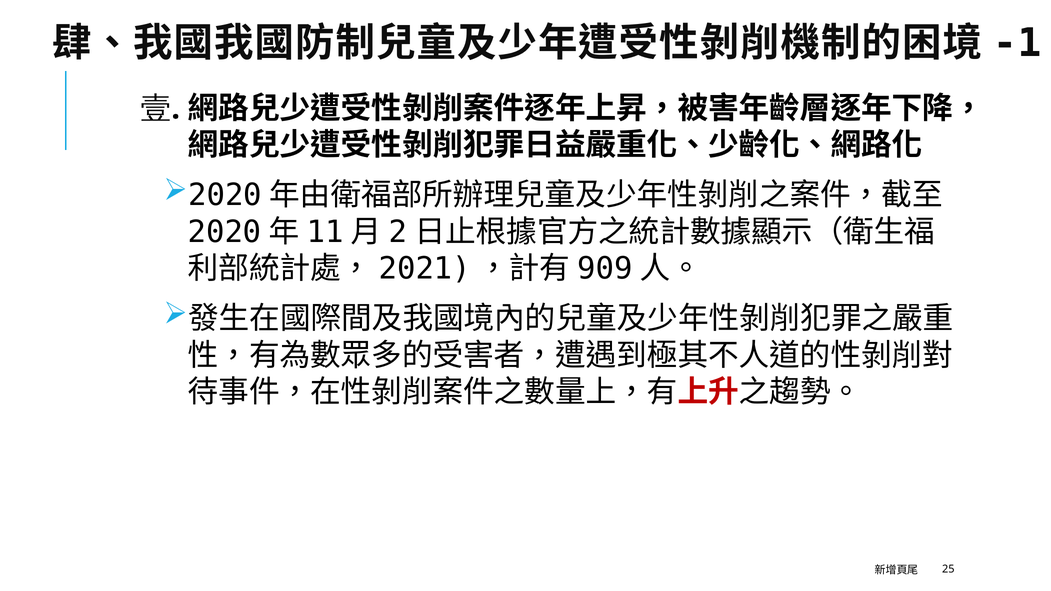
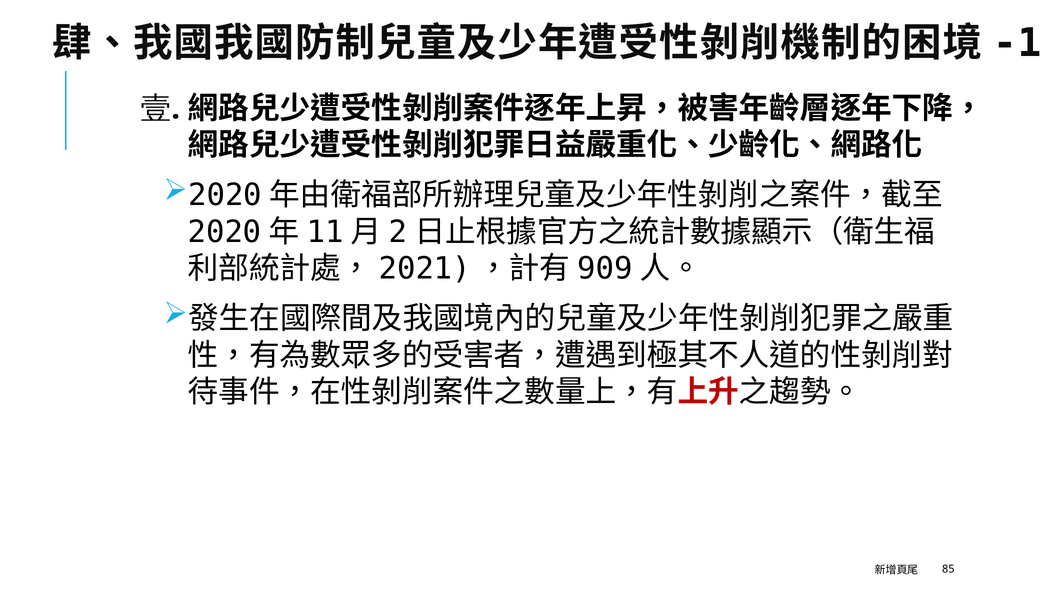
25: 25 -> 85
